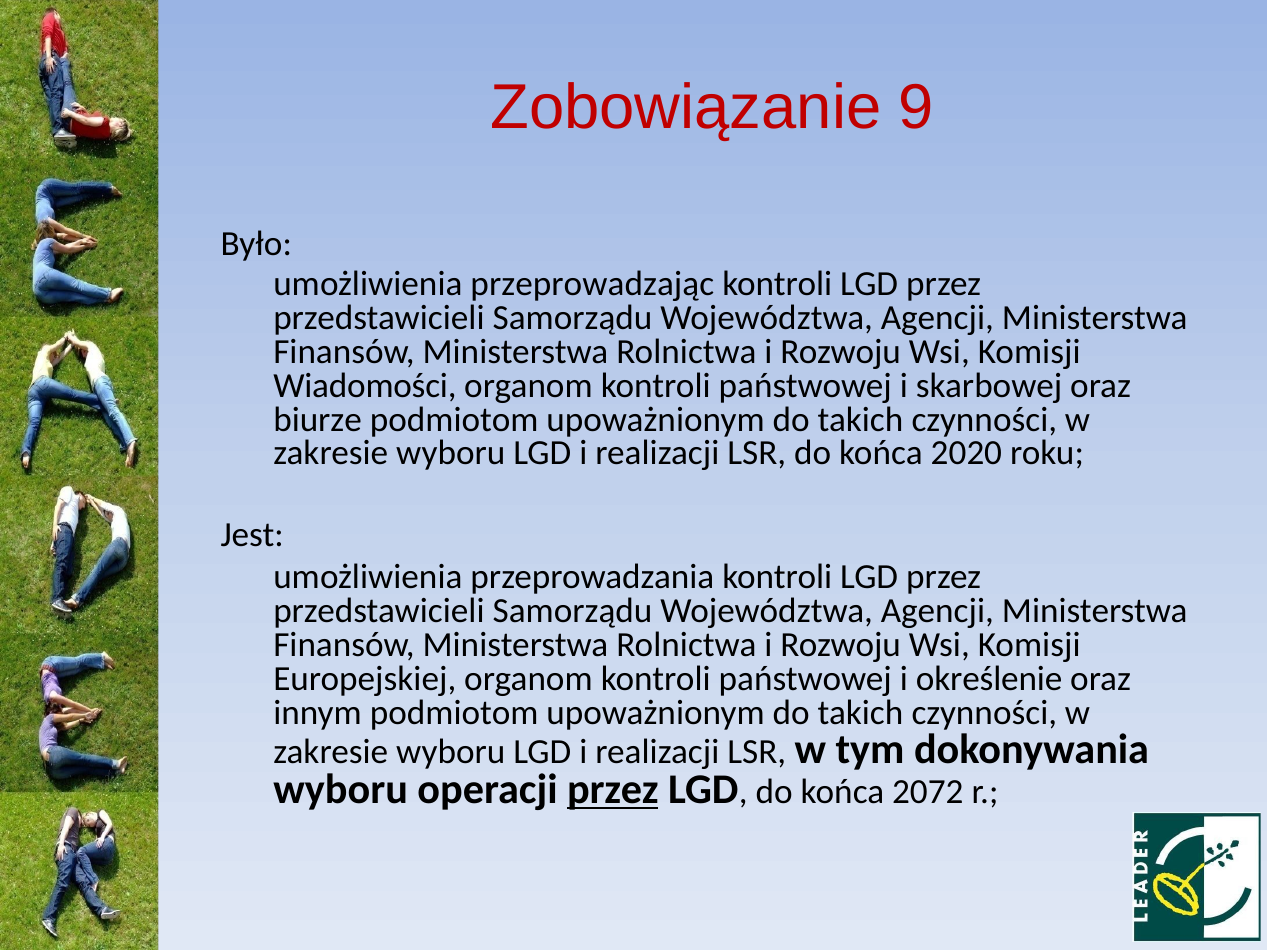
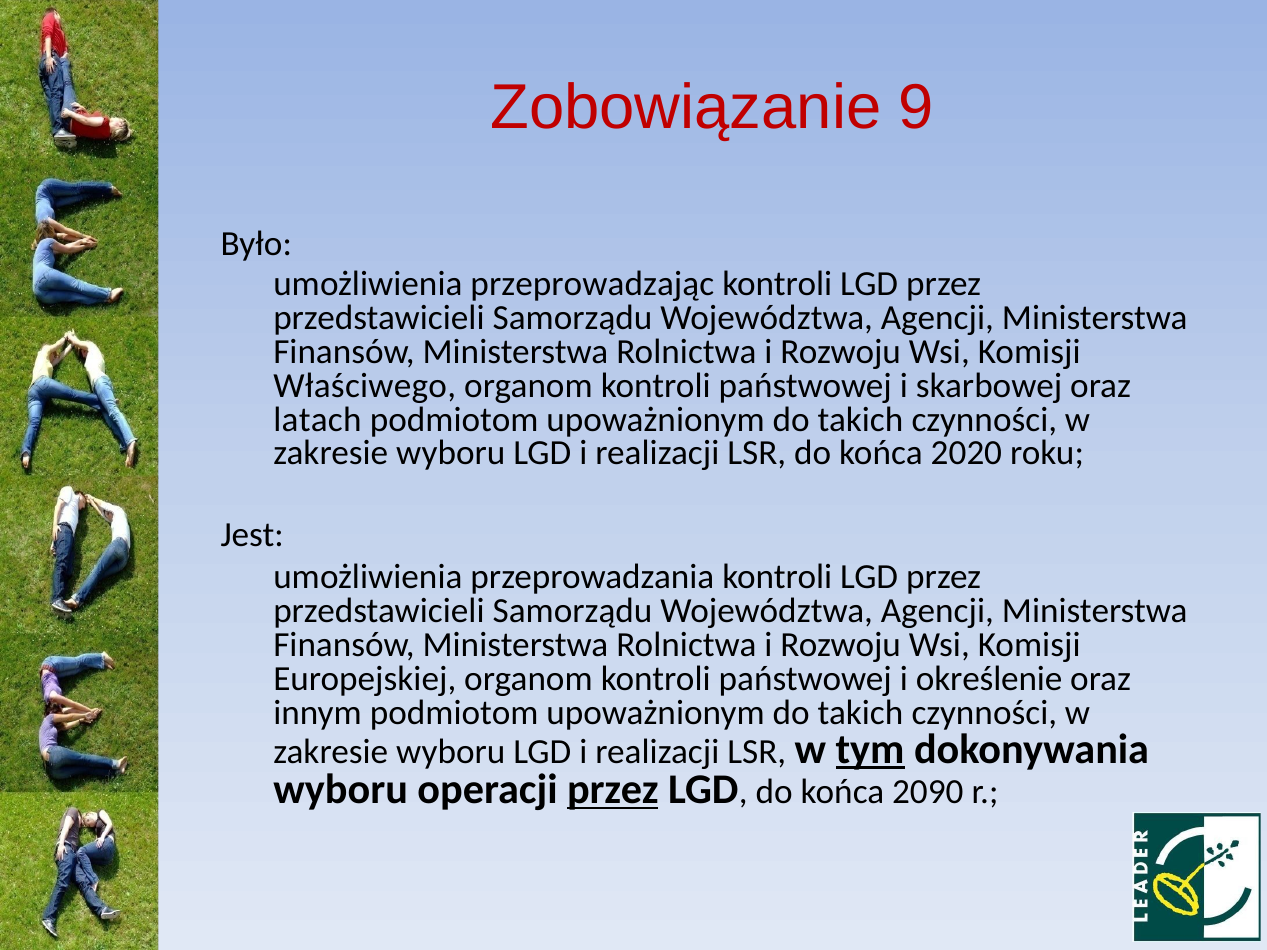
Wiadomości: Wiadomości -> Właściwego
biurze: biurze -> latach
tym underline: none -> present
2072: 2072 -> 2090
